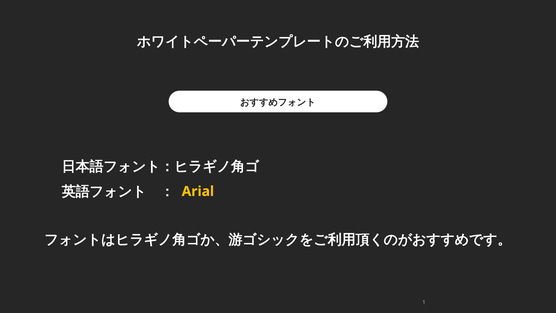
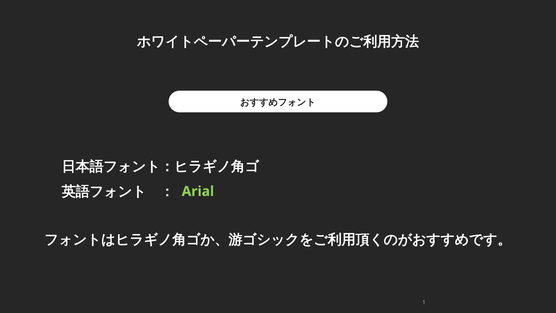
Arial colour: yellow -> light green
